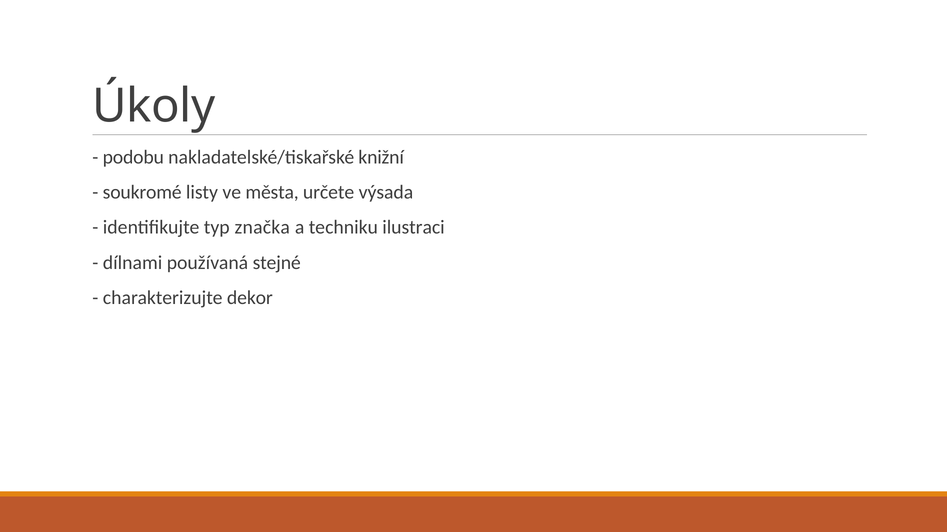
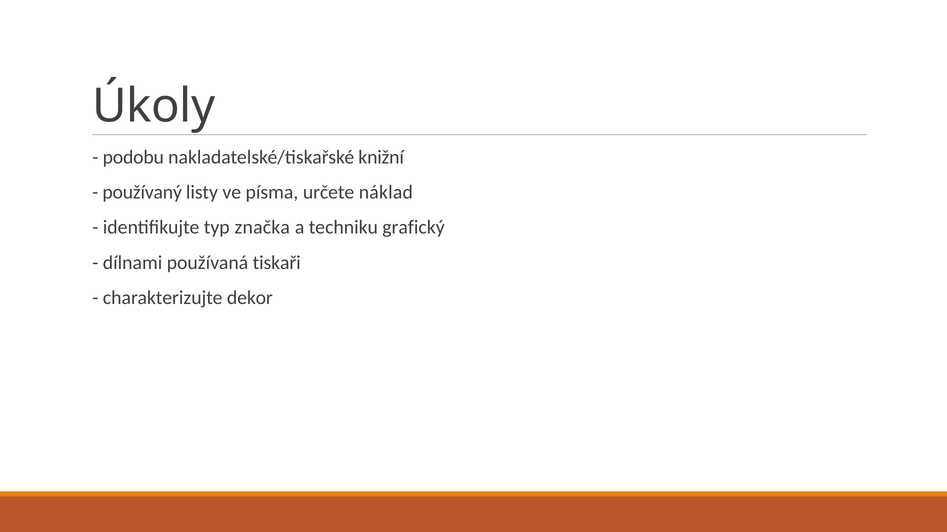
soukromé: soukromé -> používaný
města: města -> písma
výsada: výsada -> náklad
ilustraci: ilustraci -> grafický
stejné: stejné -> tiskaři
